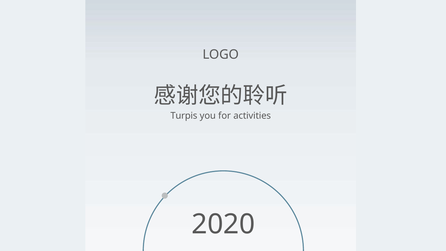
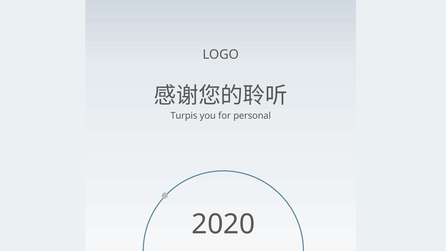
activities: activities -> personal
